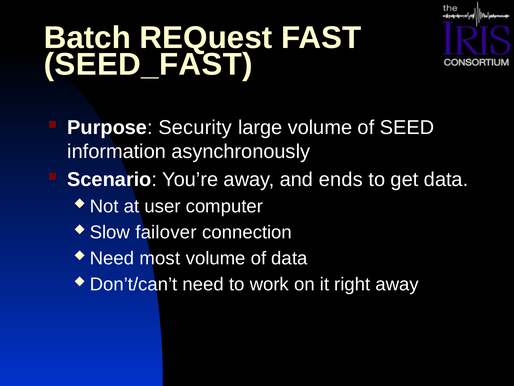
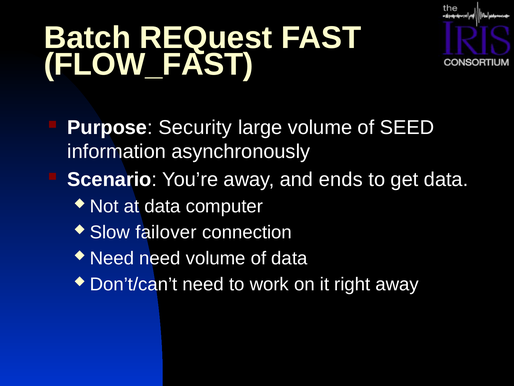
SEED_FAST: SEED_FAST -> FLOW_FAST
at user: user -> data
Need most: most -> need
